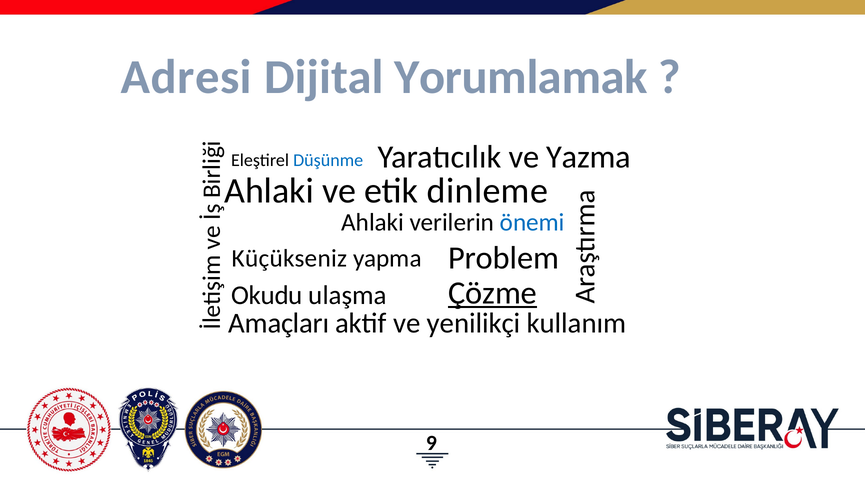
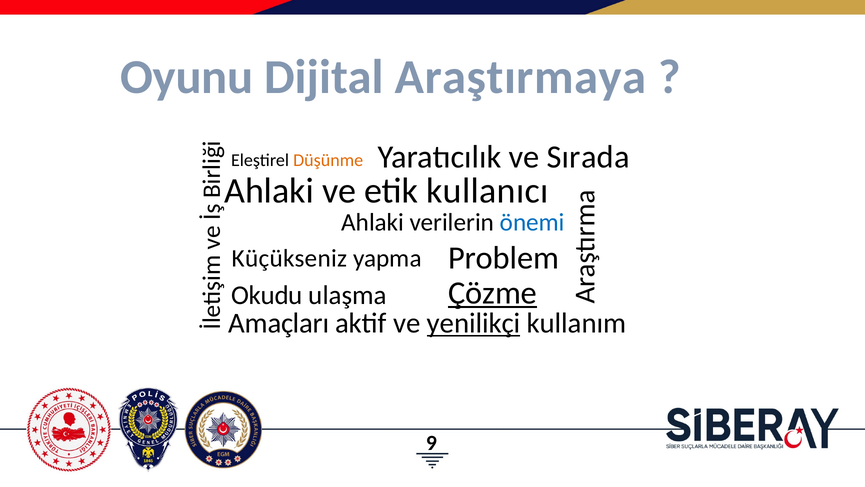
Adresi: Adresi -> Oyunu
Yorumlamak: Yorumlamak -> Araştırmaya
Yazma: Yazma -> Sırada
Düşünme colour: blue -> orange
dinleme: dinleme -> kullanıcı
yenilikçi underline: none -> present
